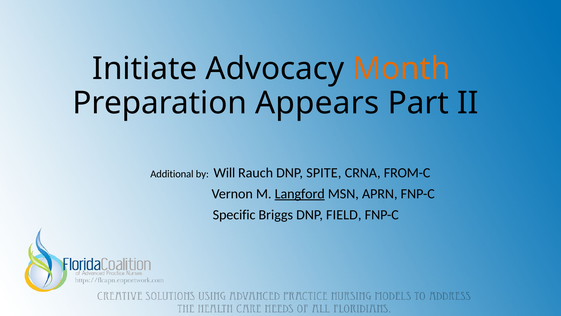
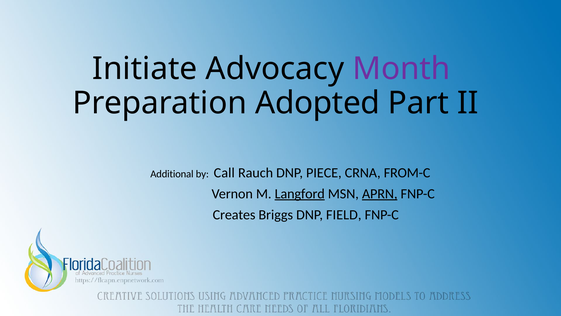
Month colour: orange -> purple
Appears: Appears -> Adopted
Will: Will -> Call
SPITE: SPITE -> PIECE
APRN underline: none -> present
Specific: Specific -> Creates
